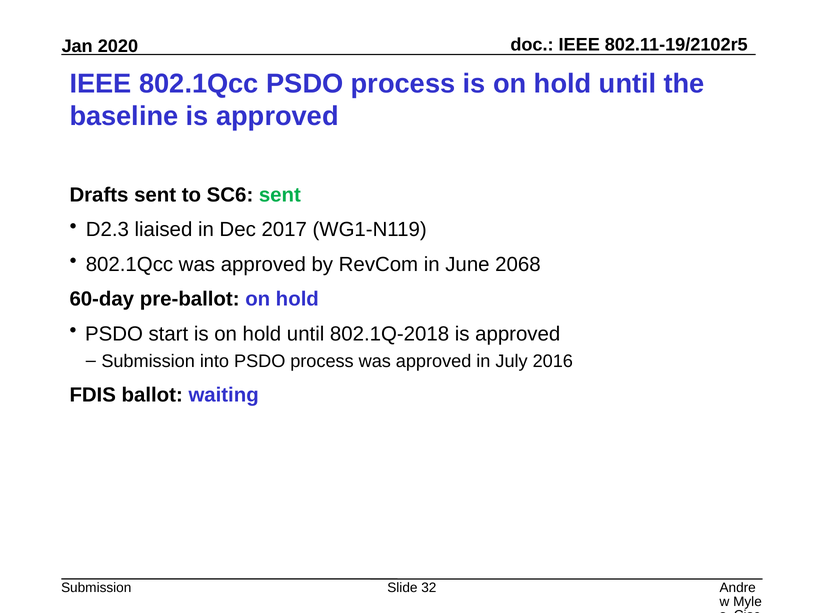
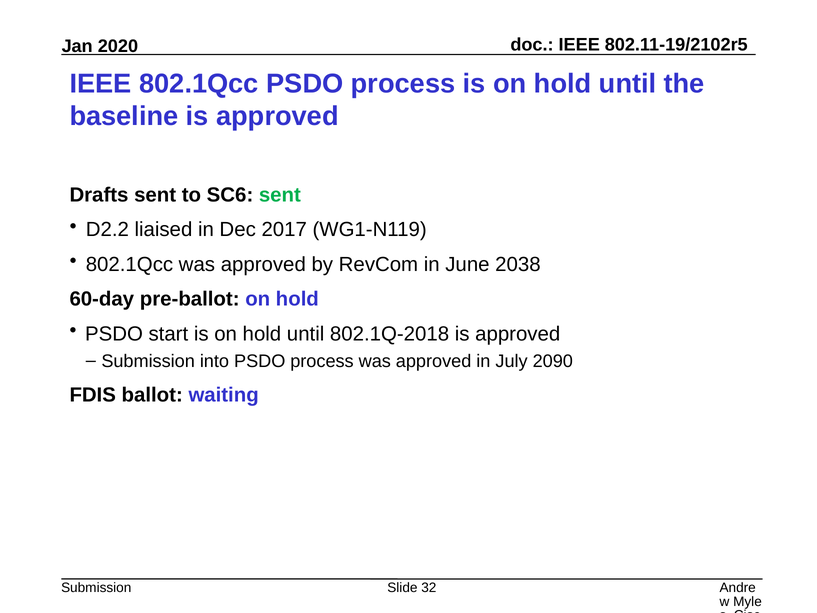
D2.3: D2.3 -> D2.2
2068: 2068 -> 2038
2016: 2016 -> 2090
